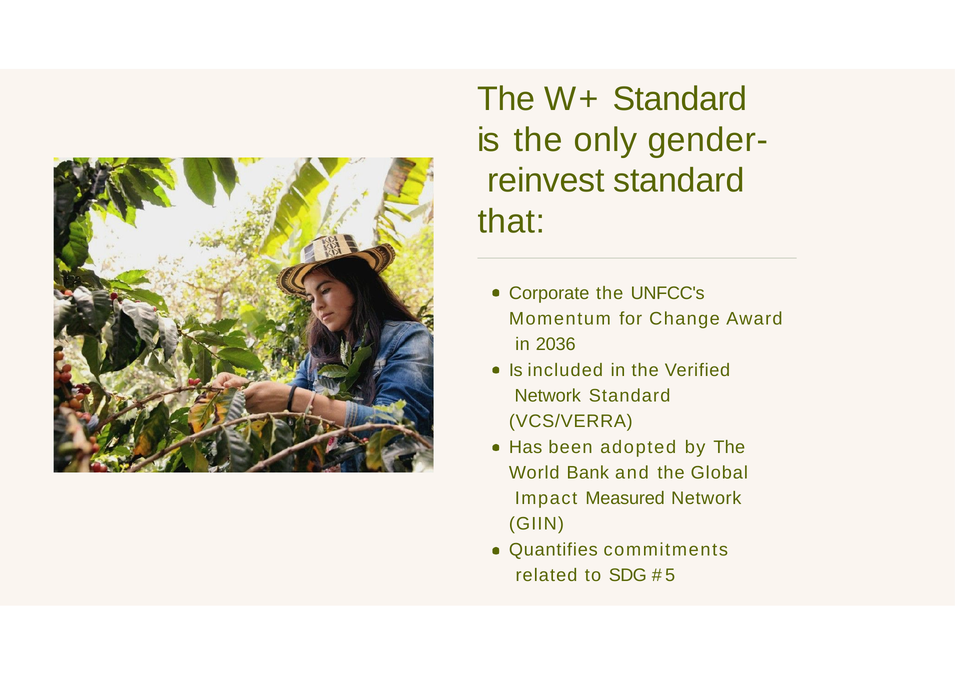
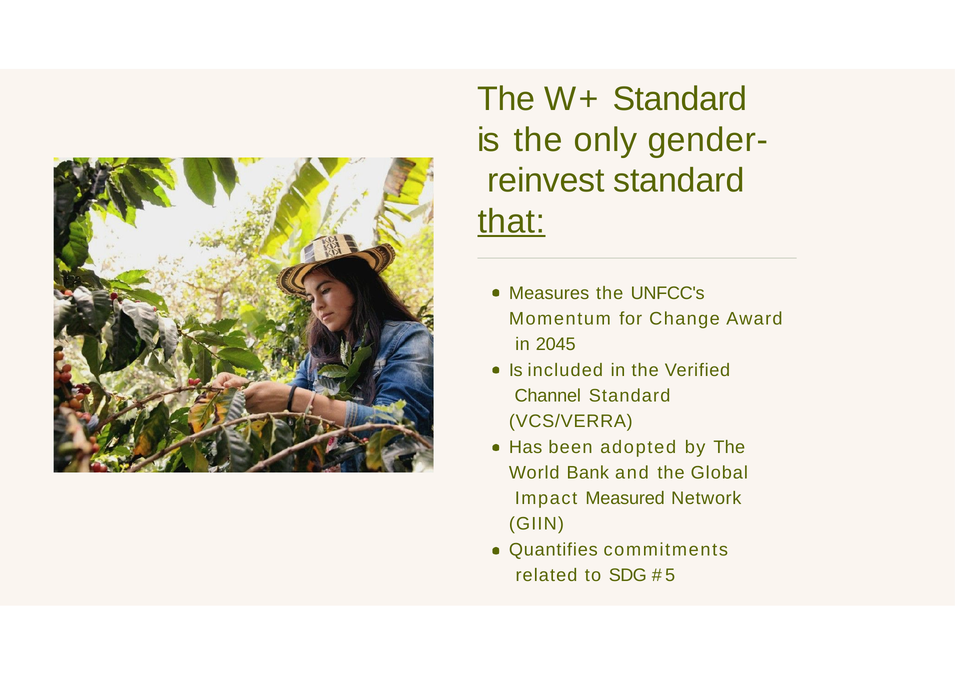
that underline: none -> present
Corporate: Corporate -> Measures
2036: 2036 -> 2045
Network at (548, 396): Network -> Channel
